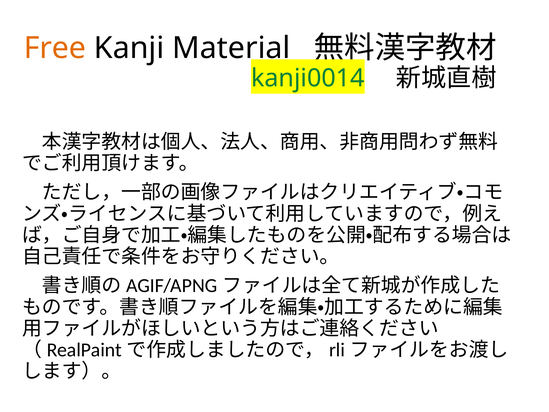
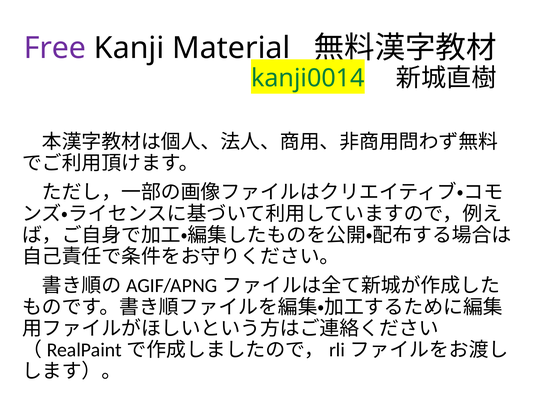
Free colour: orange -> purple
